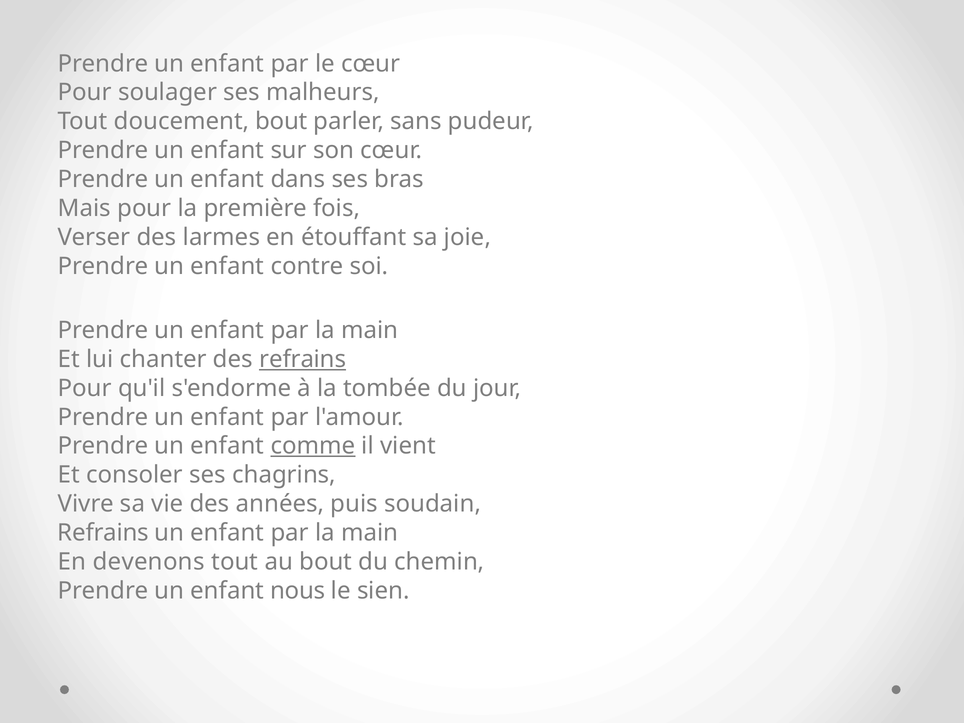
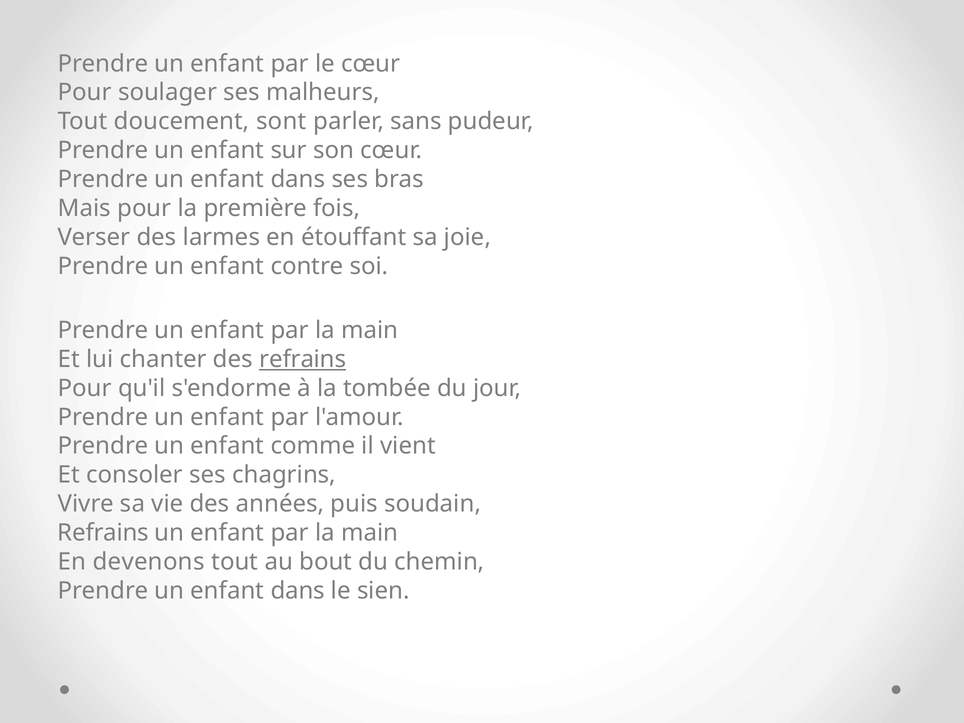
doucement bout: bout -> sont
comme underline: present -> none
nous at (298, 591): nous -> dans
